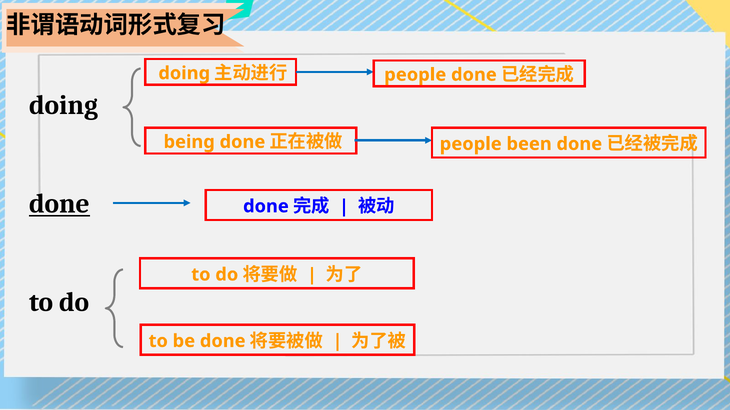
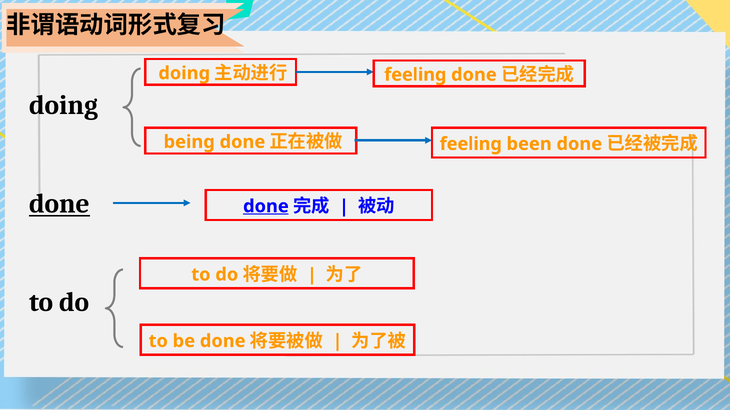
people at (415, 75): people -> feeling
people at (471, 144): people -> feeling
done at (266, 207) underline: none -> present
